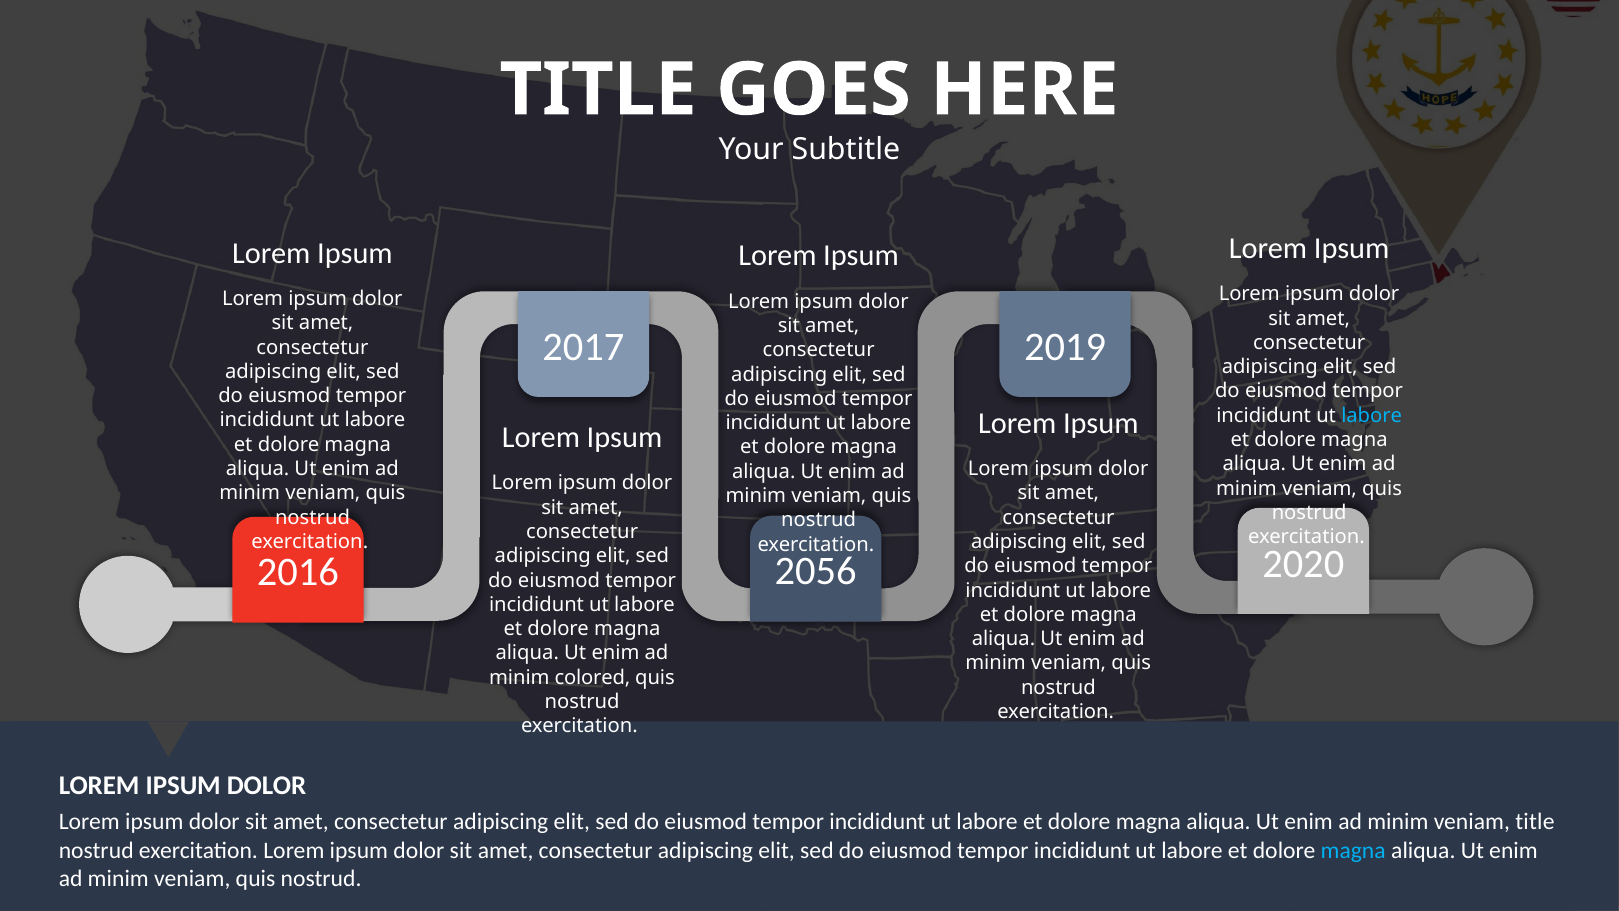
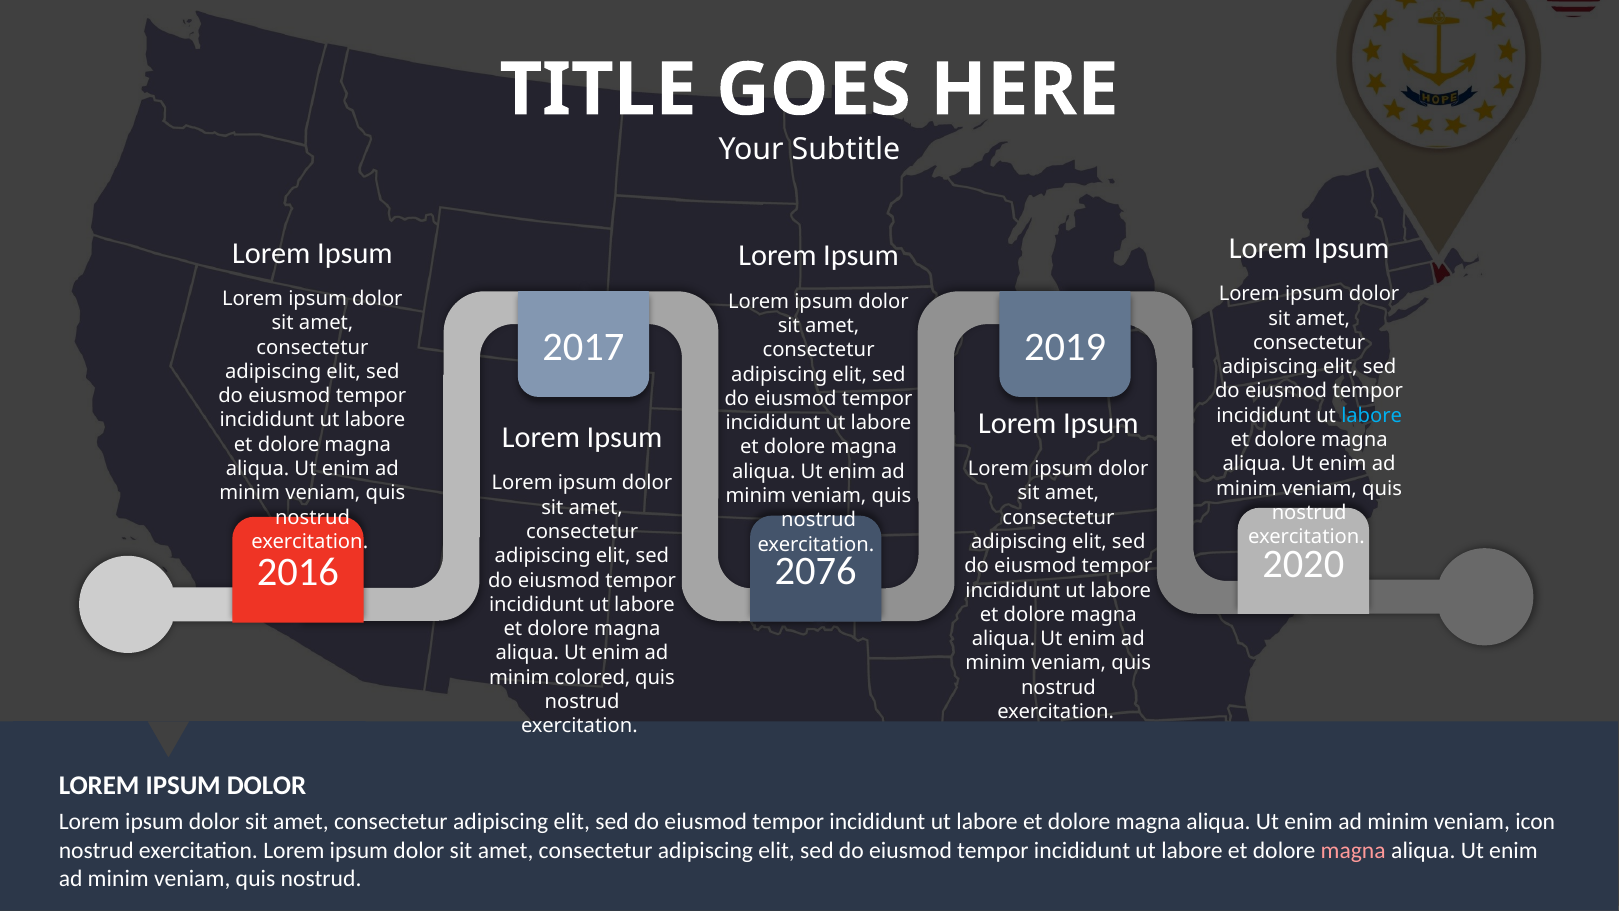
2056: 2056 -> 2076
veniam title: title -> icon
magna at (1353, 850) colour: light blue -> pink
